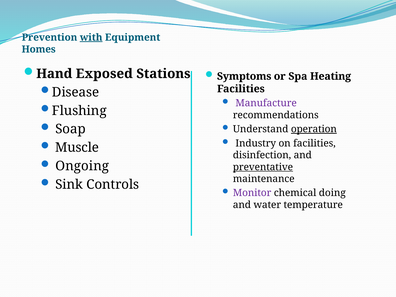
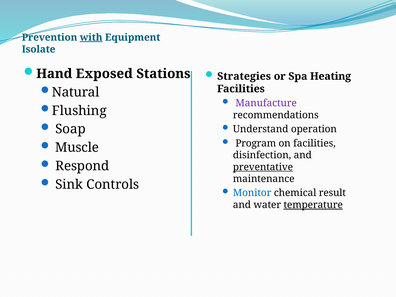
Homes: Homes -> Isolate
Symptoms: Symptoms -> Strategies
Disease: Disease -> Natural
operation underline: present -> none
Industry: Industry -> Program
Ongoing: Ongoing -> Respond
Monitor colour: purple -> blue
doing: doing -> result
temperature underline: none -> present
